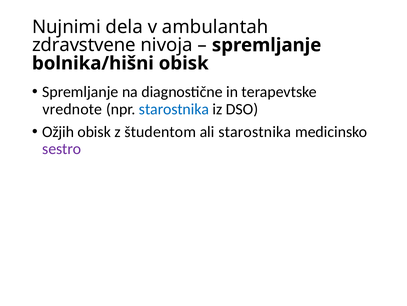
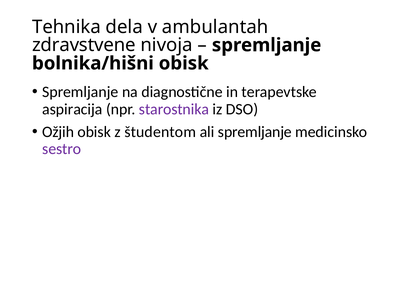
Nujnimi: Nujnimi -> Tehnika
vrednote: vrednote -> aspiracija
starostnika at (174, 109) colour: blue -> purple
ali starostnika: starostnika -> spremljanje
